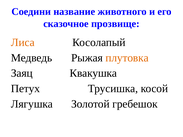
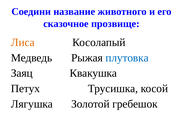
плутовка colour: orange -> blue
